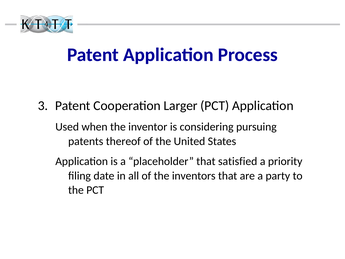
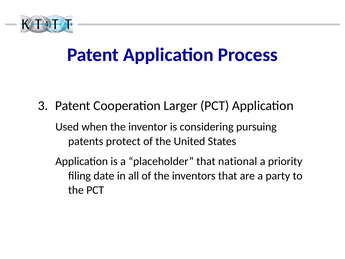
thereof: thereof -> protect
satisfied: satisfied -> national
